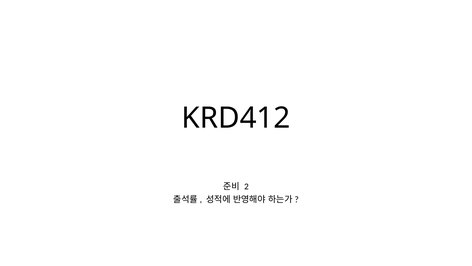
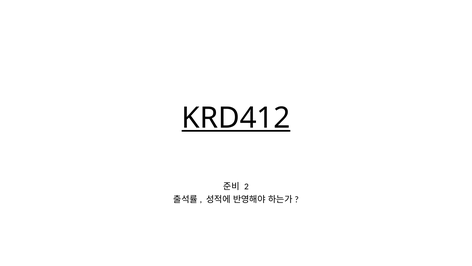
KRD412 underline: none -> present
